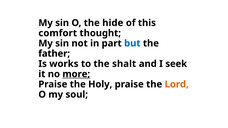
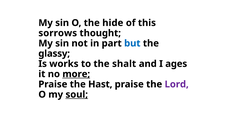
comfort: comfort -> sorrows
father: father -> glassy
seek: seek -> ages
Holy: Holy -> Hast
Lord colour: orange -> purple
soul underline: none -> present
